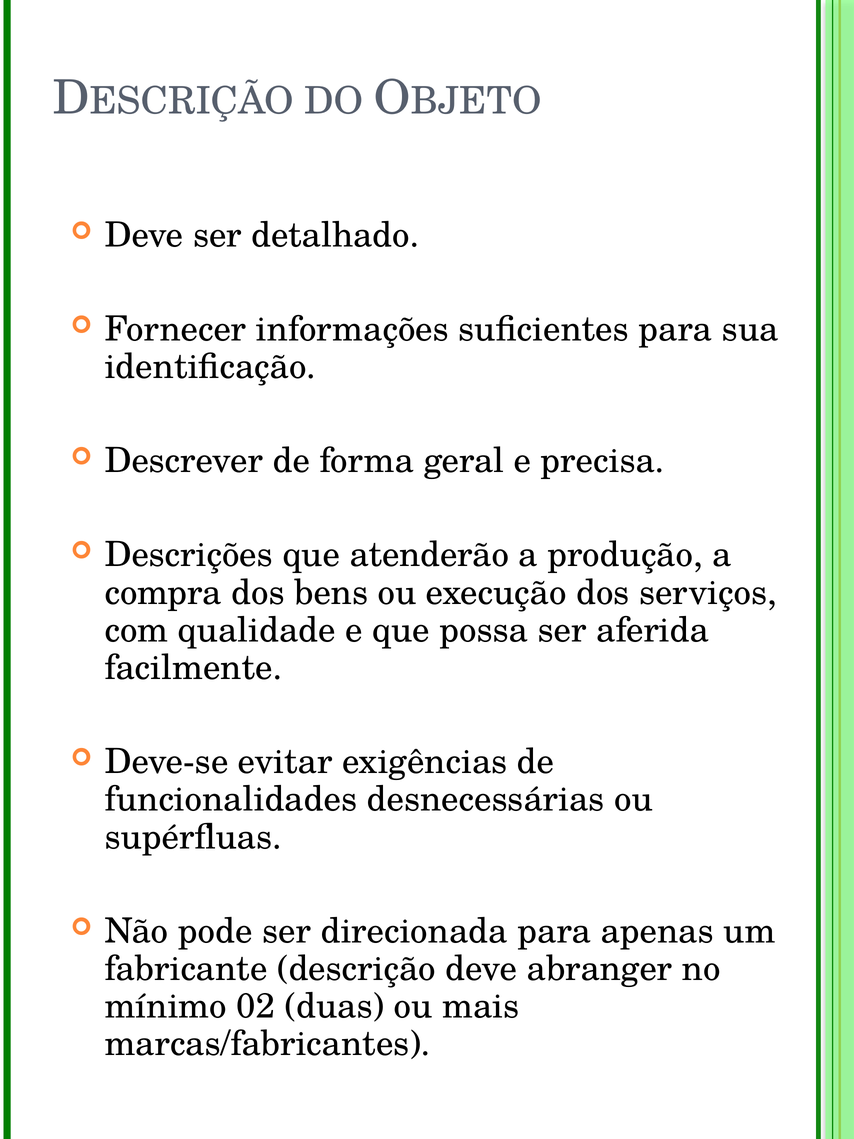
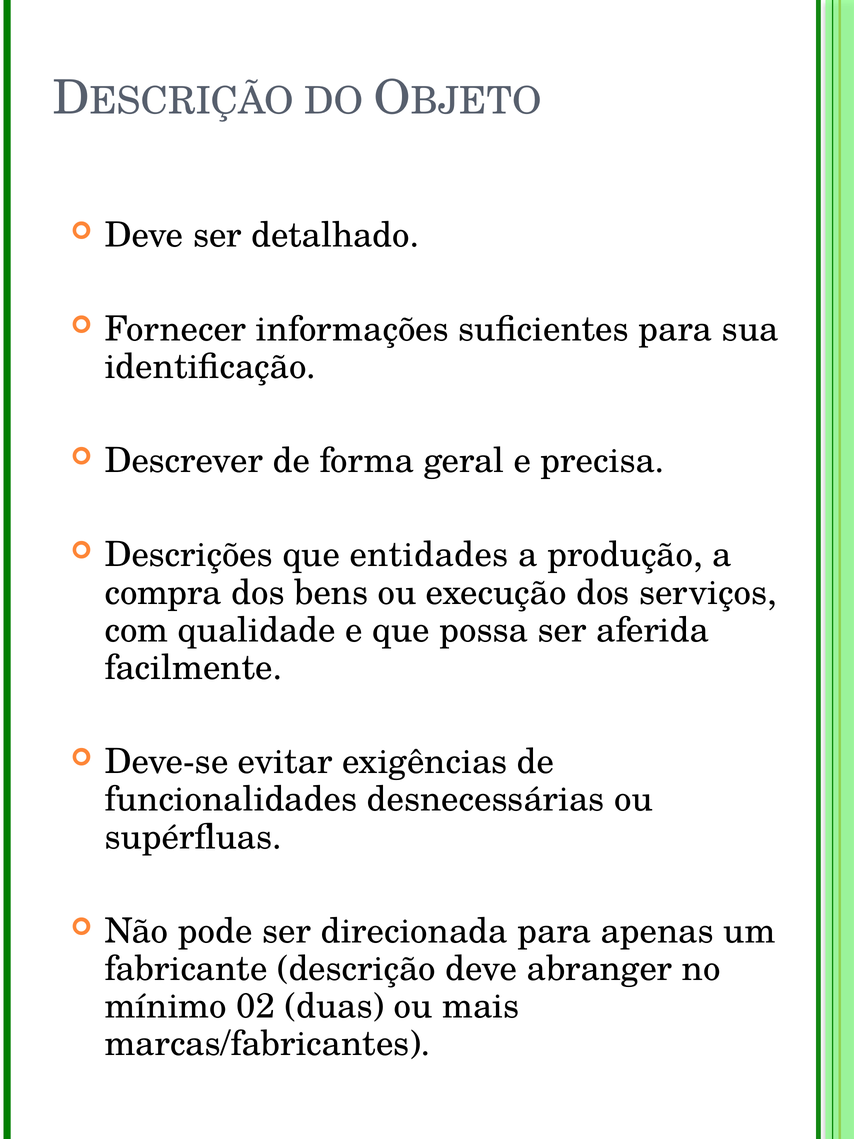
atenderão: atenderão -> entidades
